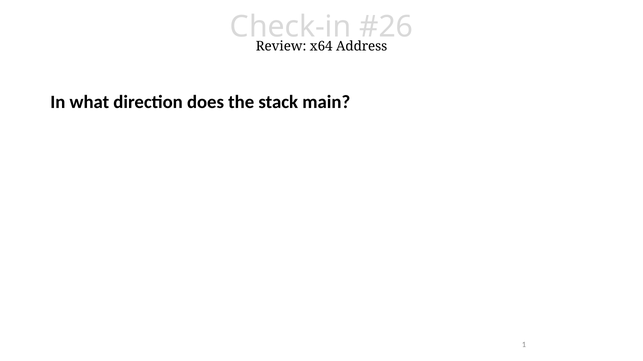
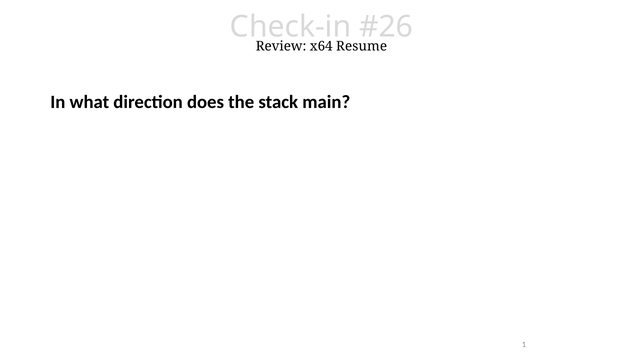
Address: Address -> Resume
